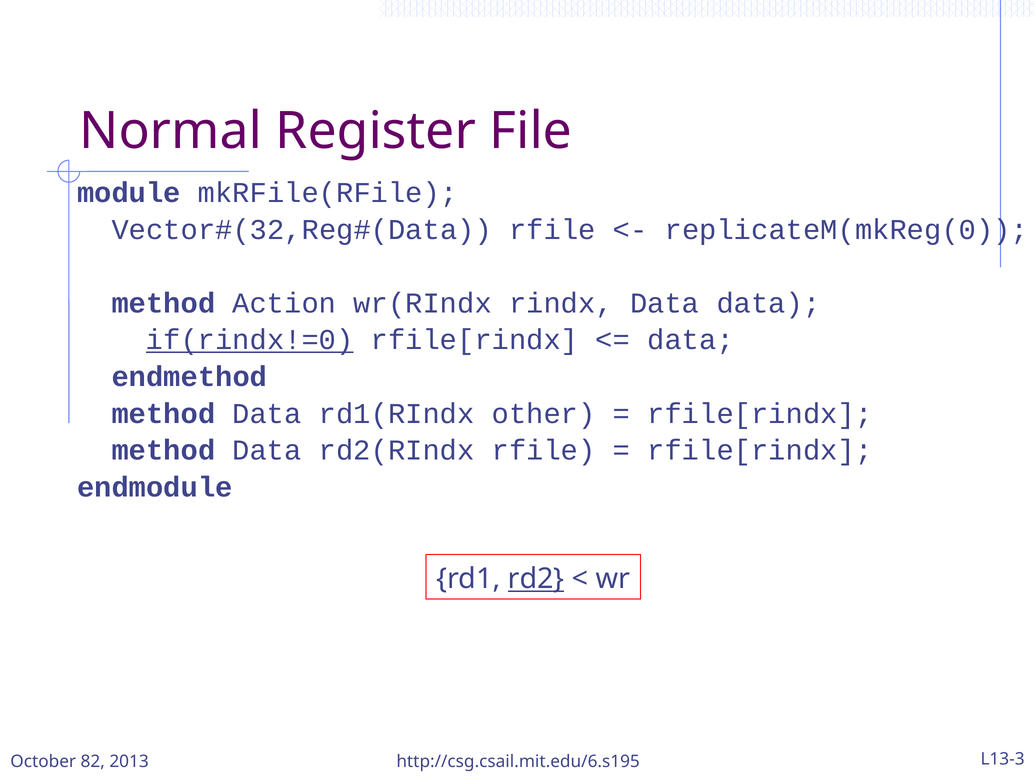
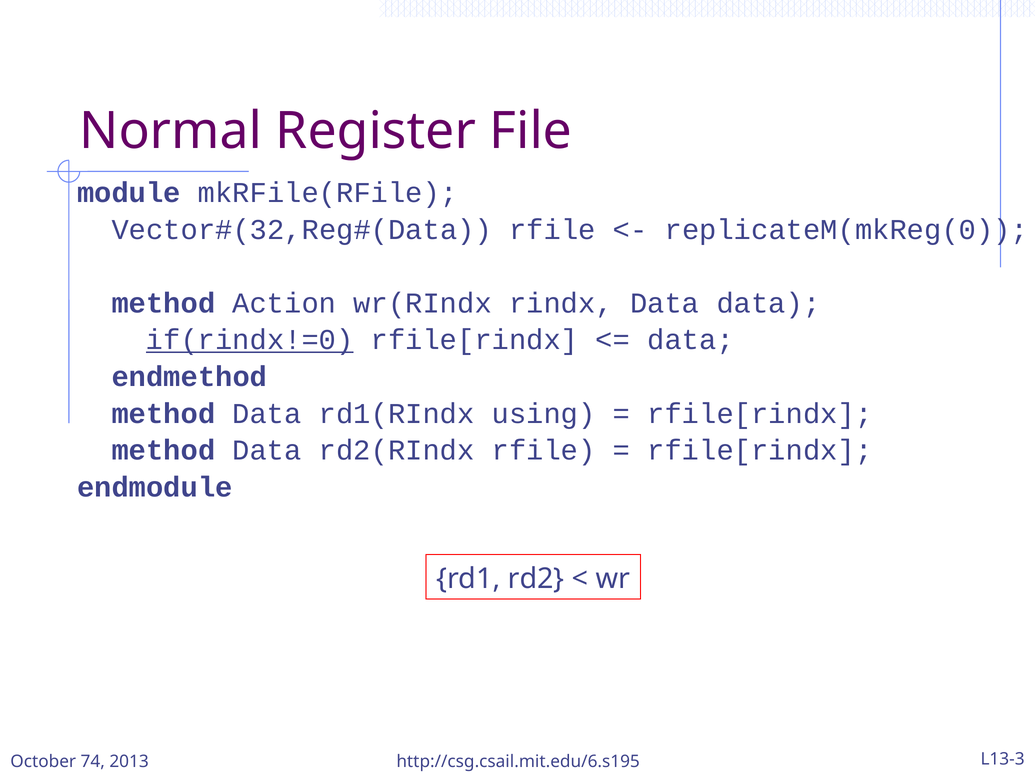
other: other -> using
rd2 underline: present -> none
82: 82 -> 74
